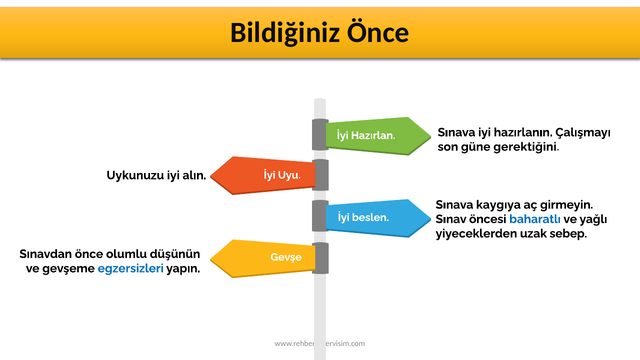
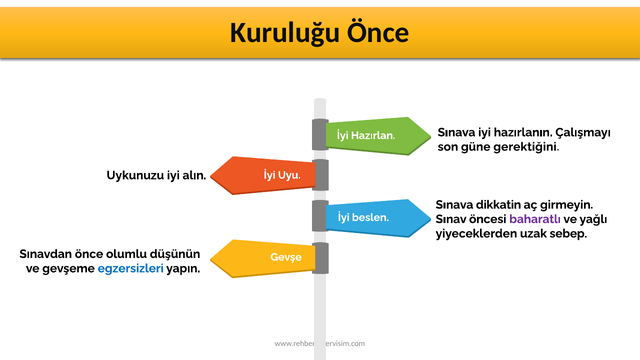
Bildiğiniz: Bildiğiniz -> Kuruluğu
kaygıya: kaygıya -> dikkatin
baharatlı colour: blue -> purple
